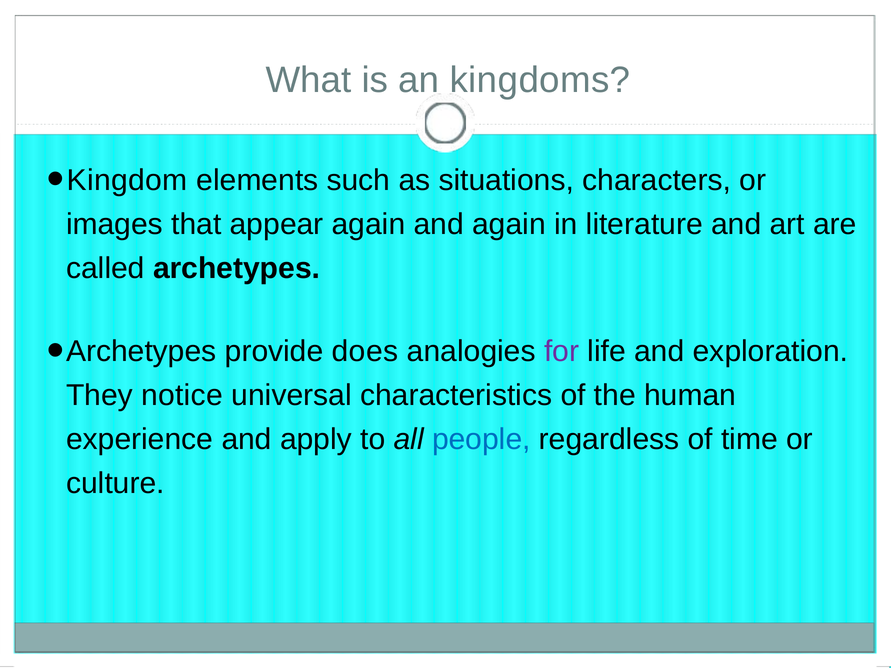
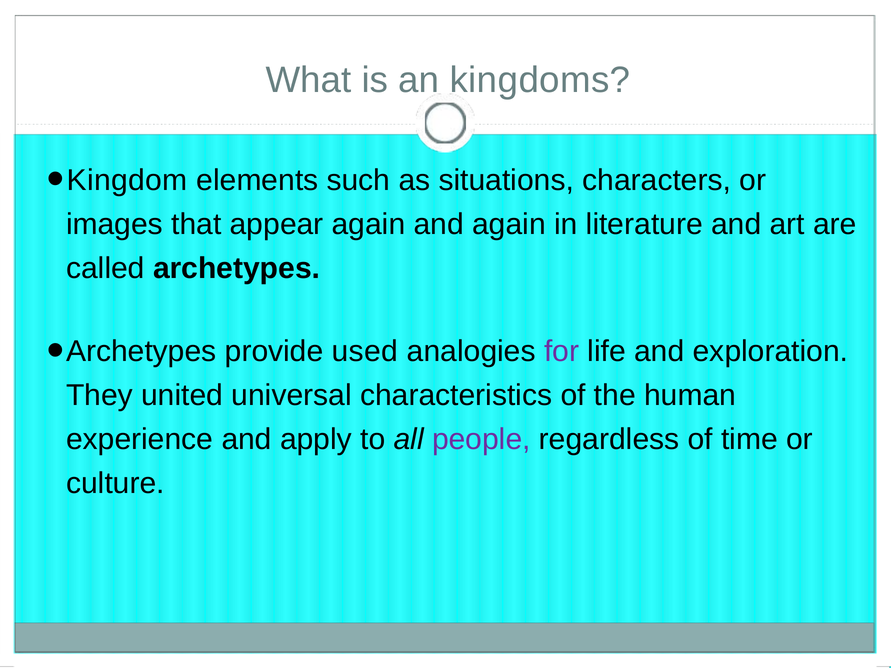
does: does -> used
notice: notice -> united
people colour: blue -> purple
